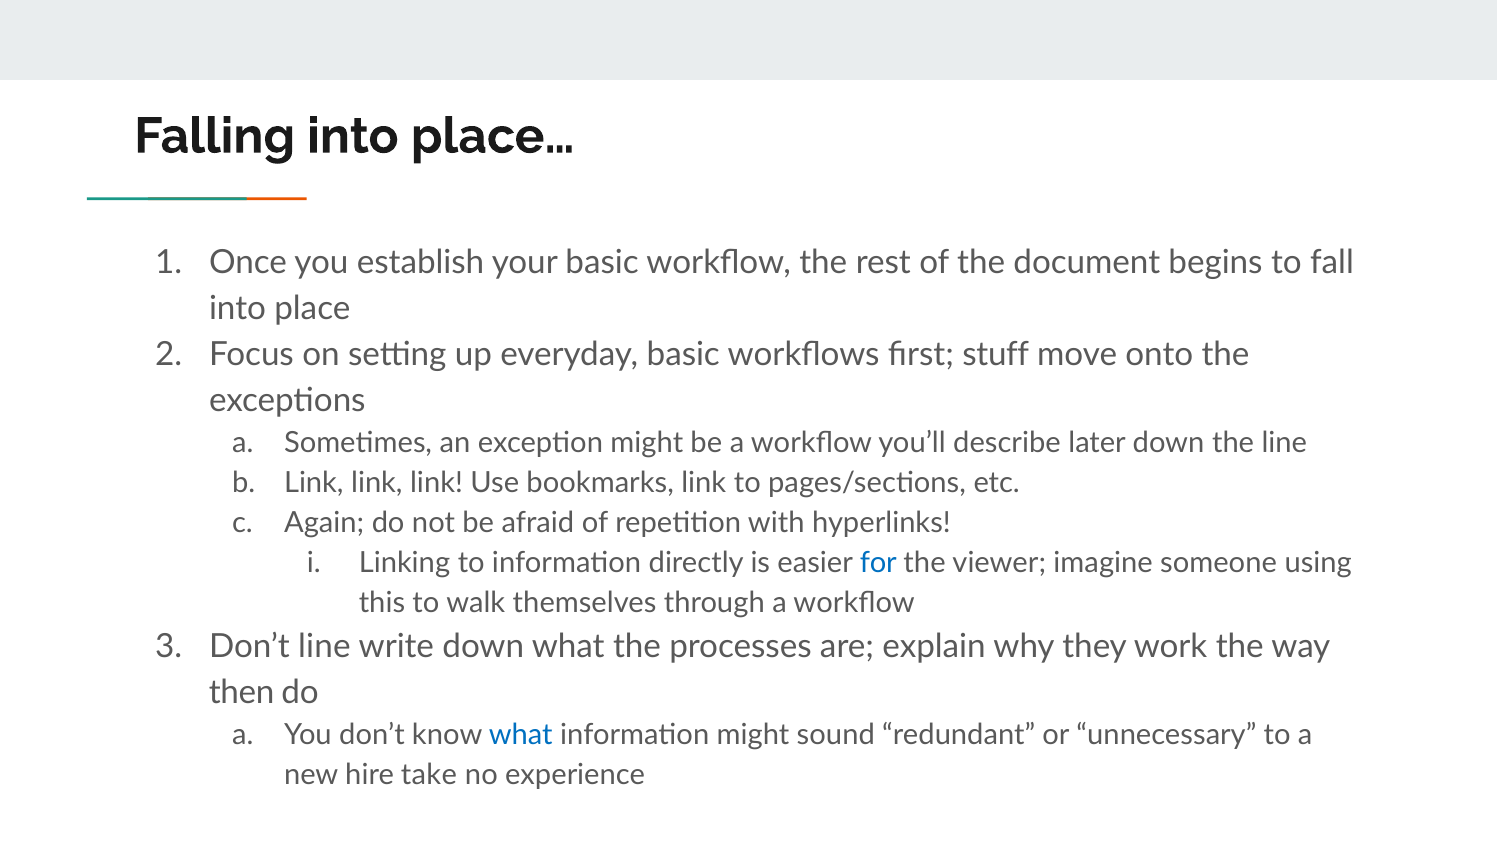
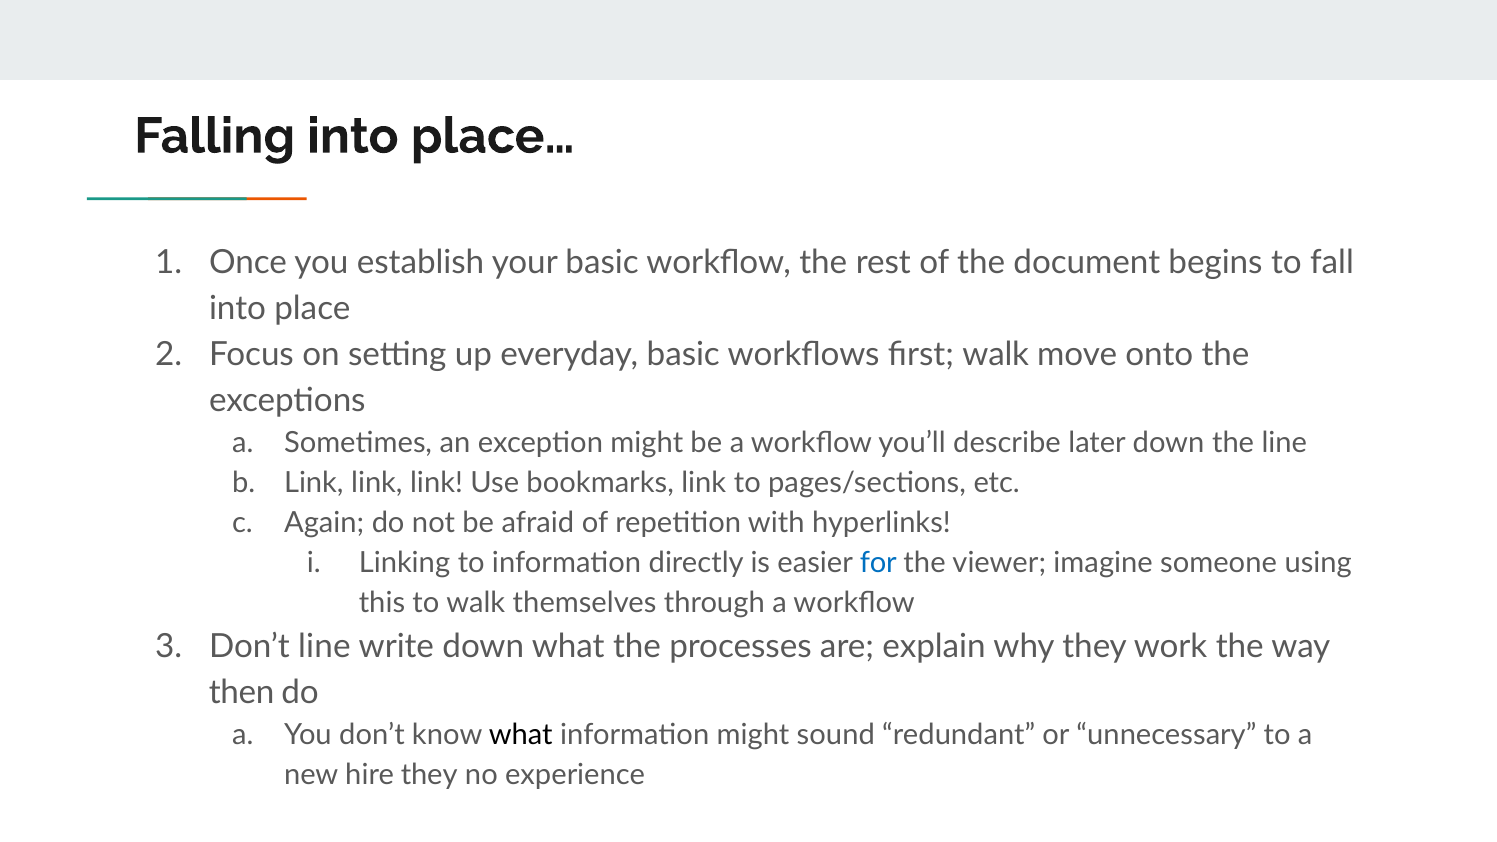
first stuff: stuff -> walk
what at (521, 735) colour: blue -> black
hire take: take -> they
